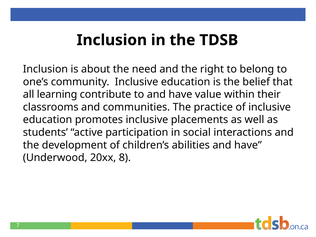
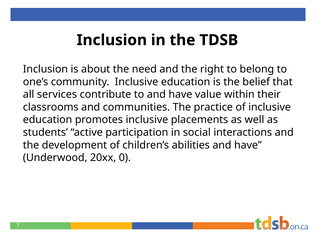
learning: learning -> services
8: 8 -> 0
